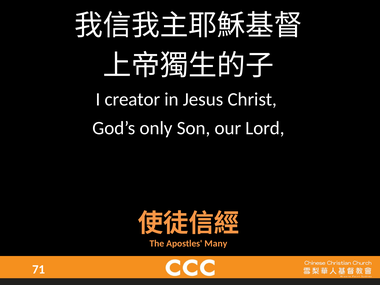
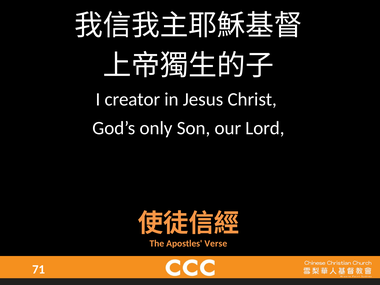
Many: Many -> Verse
